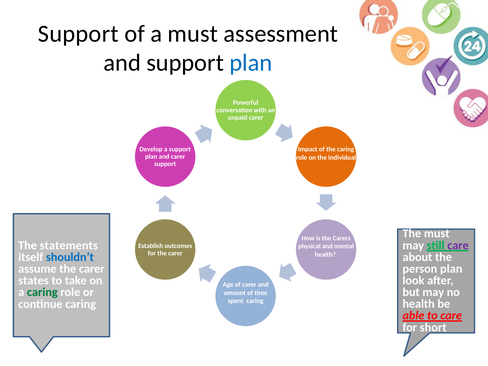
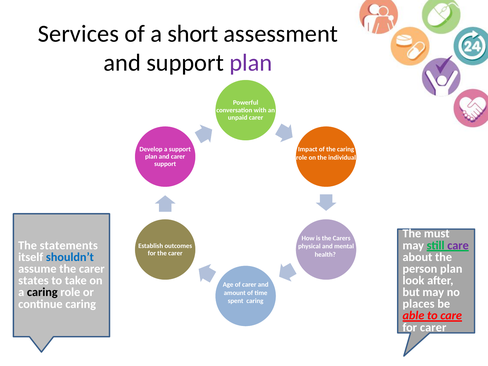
Support at (78, 34): Support -> Services
a must: must -> short
plan at (251, 63) colour: blue -> purple
caring at (42, 292) colour: green -> black
health at (419, 304): health -> places
for short: short -> carer
